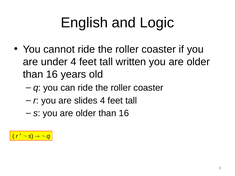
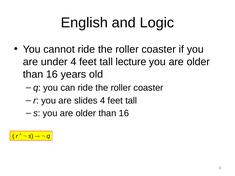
written: written -> lecture
